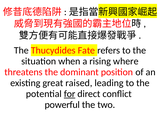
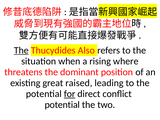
The at (21, 50) underline: none -> present
Fate: Fate -> Also
powerful at (62, 105): powerful -> potential
